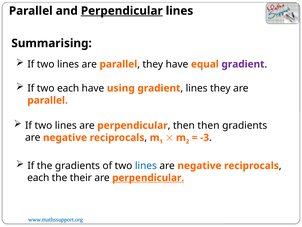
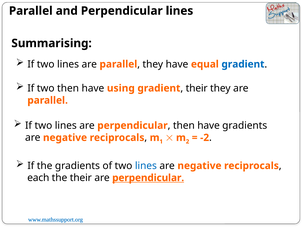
Perpendicular at (122, 11) underline: present -> none
gradient at (243, 64) colour: purple -> blue
two each: each -> then
lines at (197, 88): lines -> their
then at (208, 125): then -> have
-3: -3 -> -2
